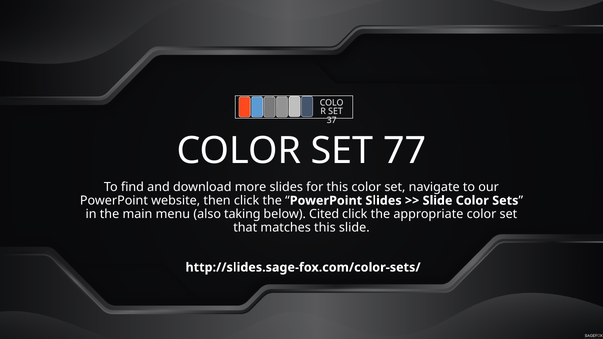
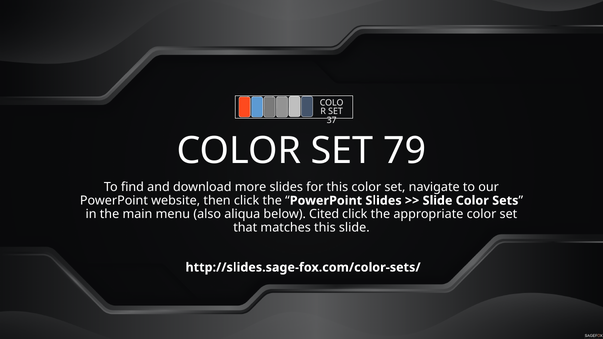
77: 77 -> 79
taking: taking -> aliqua
